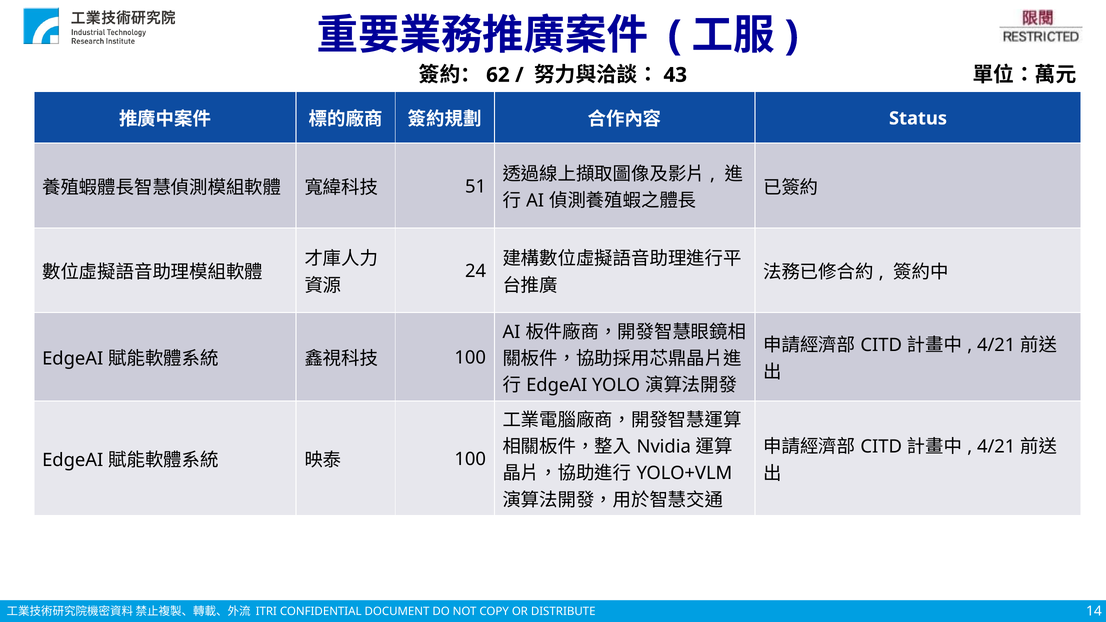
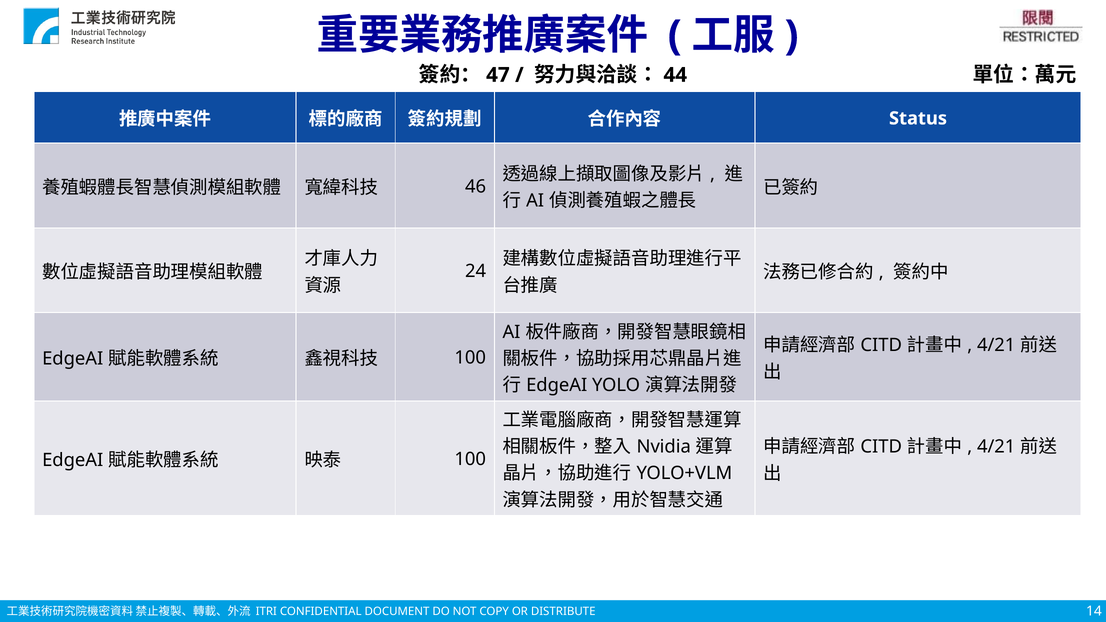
62: 62 -> 47
43: 43 -> 44
51: 51 -> 46
